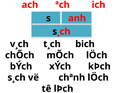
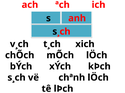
bich: bich -> xich
